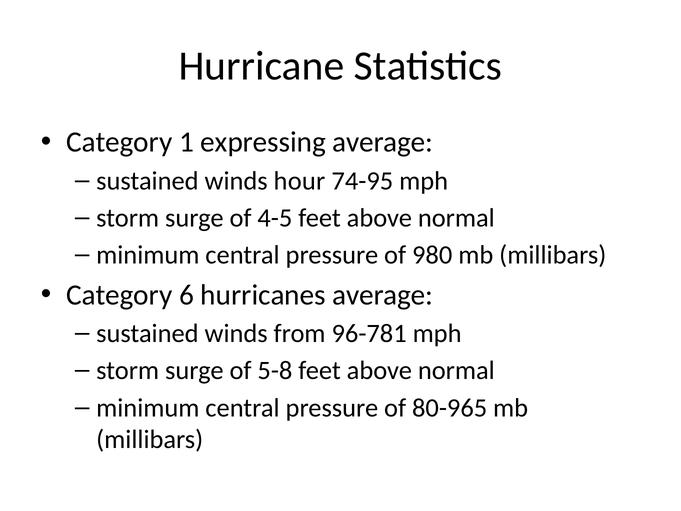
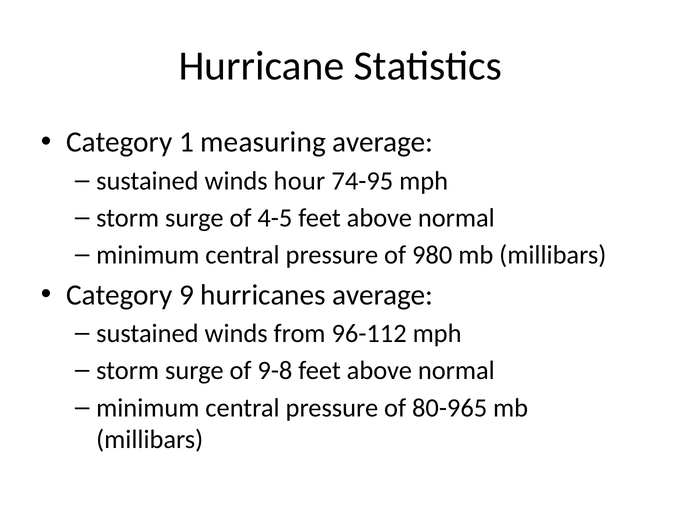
expressing: expressing -> measuring
6: 6 -> 9
96-781: 96-781 -> 96-112
5-8: 5-8 -> 9-8
